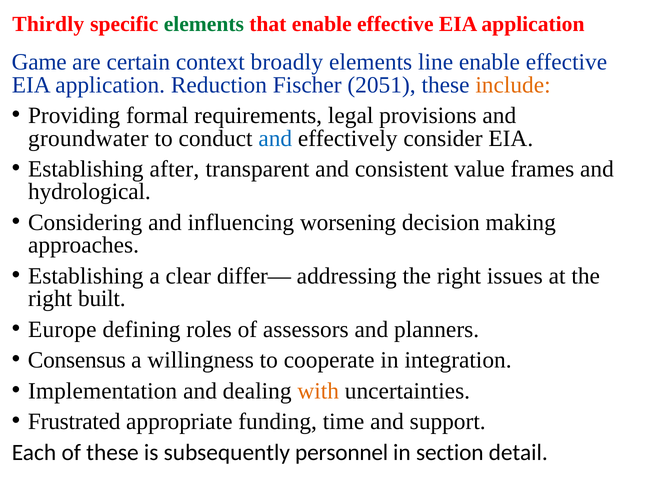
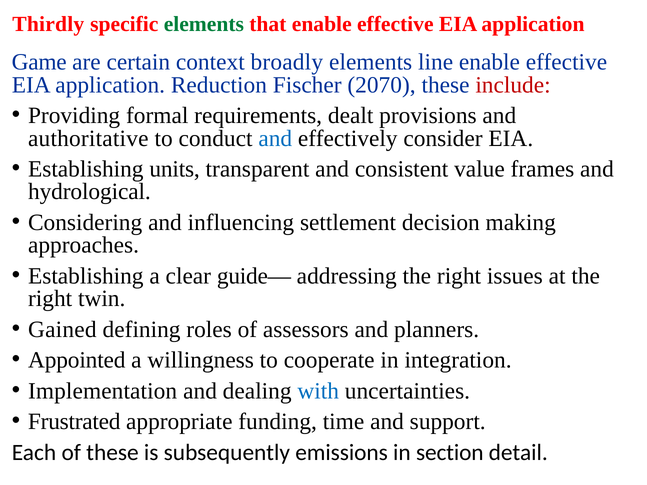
2051: 2051 -> 2070
include colour: orange -> red
legal: legal -> dealt
groundwater: groundwater -> authoritative
after: after -> units
worsening: worsening -> settlement
differ—: differ— -> guide—
built: built -> twin
Europe: Europe -> Gained
Consensus: Consensus -> Appointed
with colour: orange -> blue
personnel: personnel -> emissions
